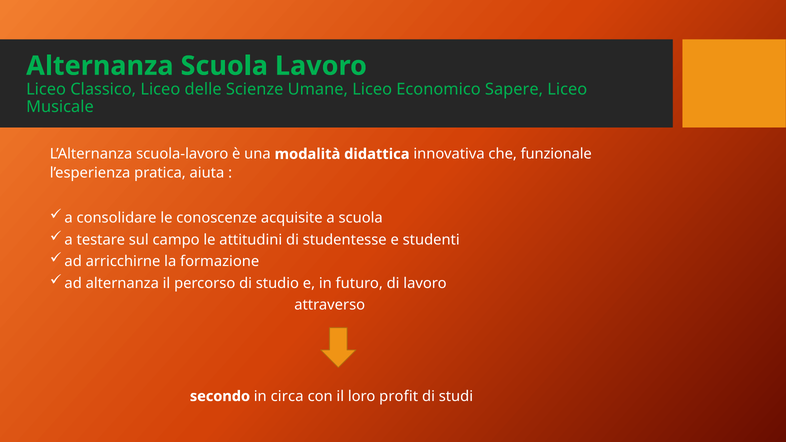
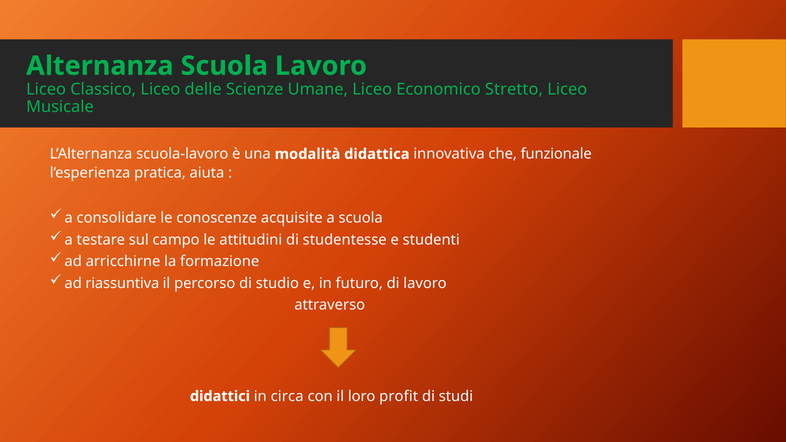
Sapere: Sapere -> Stretto
ad alternanza: alternanza -> riassuntiva
secondo: secondo -> didattici
